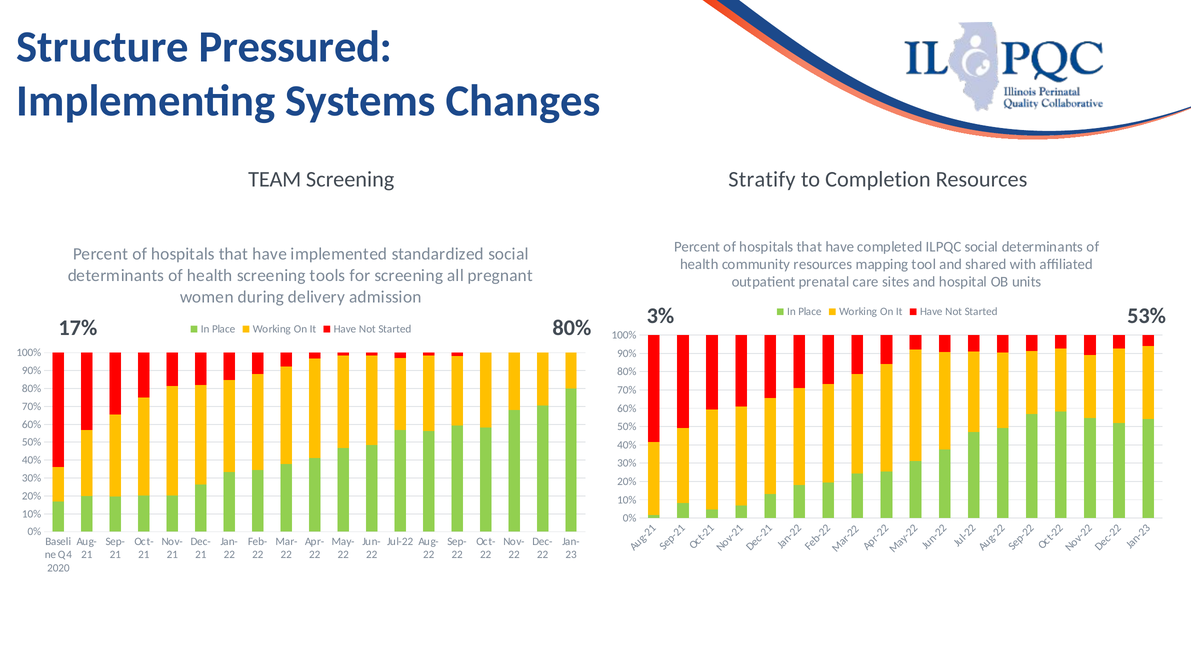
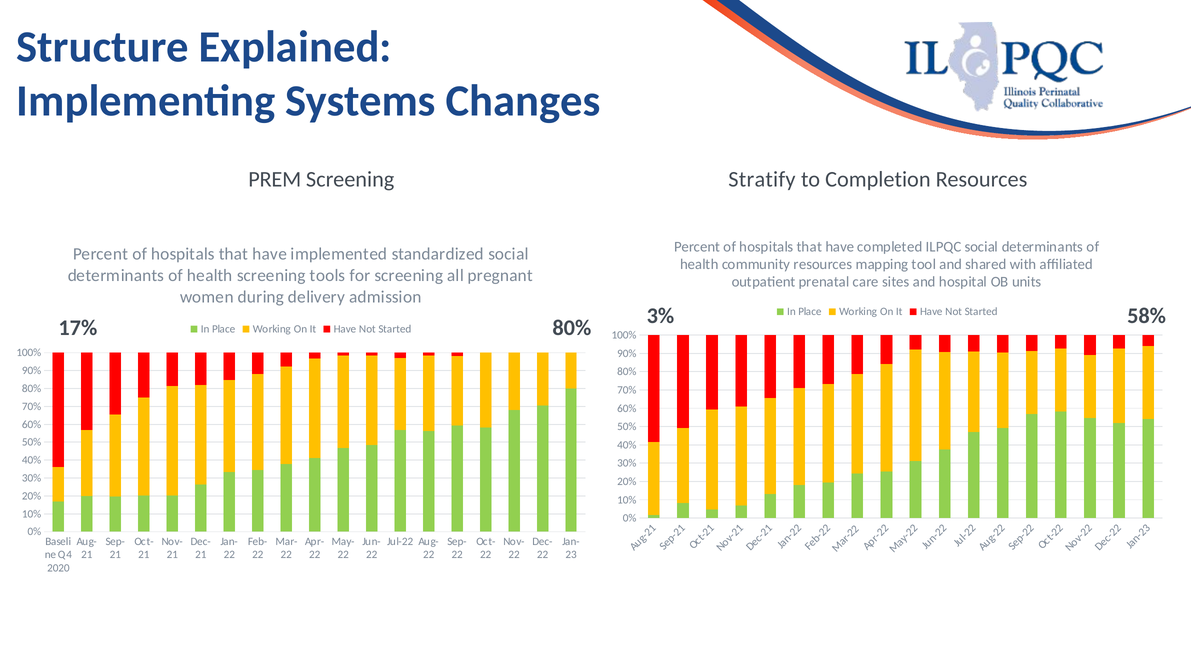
Pressured: Pressured -> Explained
TEAM: TEAM -> PREM
53%: 53% -> 58%
